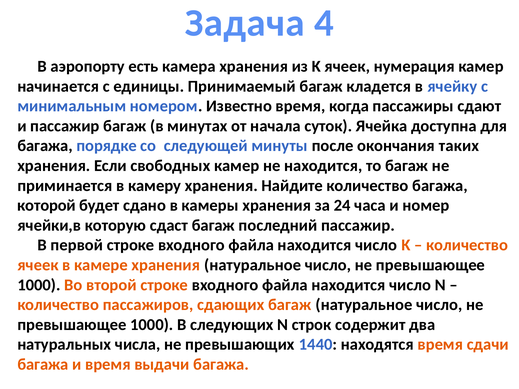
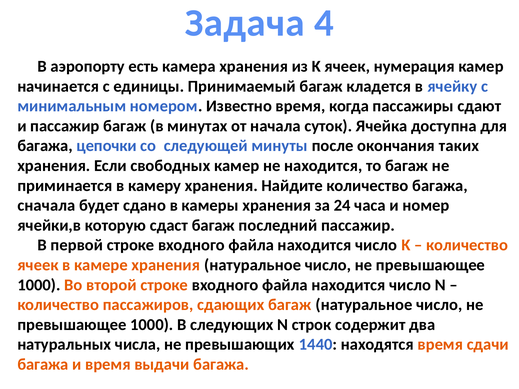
порядке: порядке -> цепочки
которой: которой -> сначала
